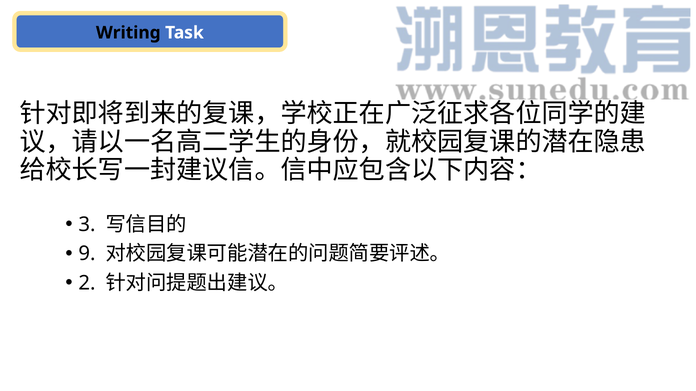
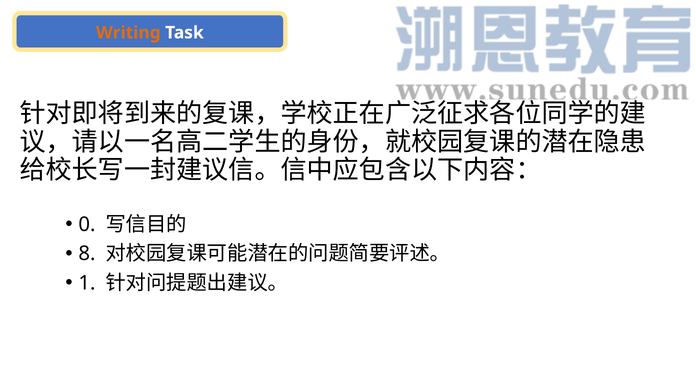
Writing colour: black -> orange
3: 3 -> 0
9: 9 -> 8
2: 2 -> 1
